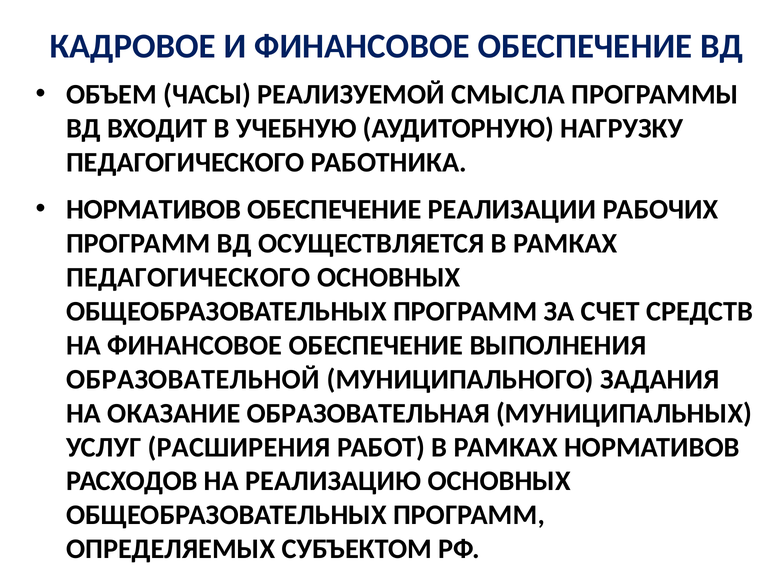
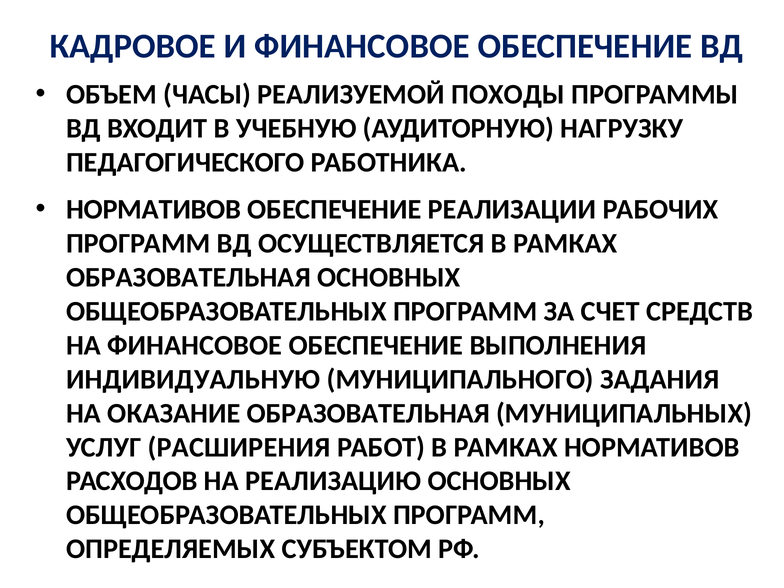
СМЫСЛА: СМЫСЛА -> ПОХОДЫ
ПЕДАГОГИЧЕСКОГО at (188, 277): ПЕДАГОГИЧЕСКОГО -> ОБРАЗОВАТЕЛЬНАЯ
ОБРАЗОВАТЕЛЬНОЙ: ОБРАЗОВАТЕЛЬНОЙ -> ИНДИВИДУАЛЬНУЮ
